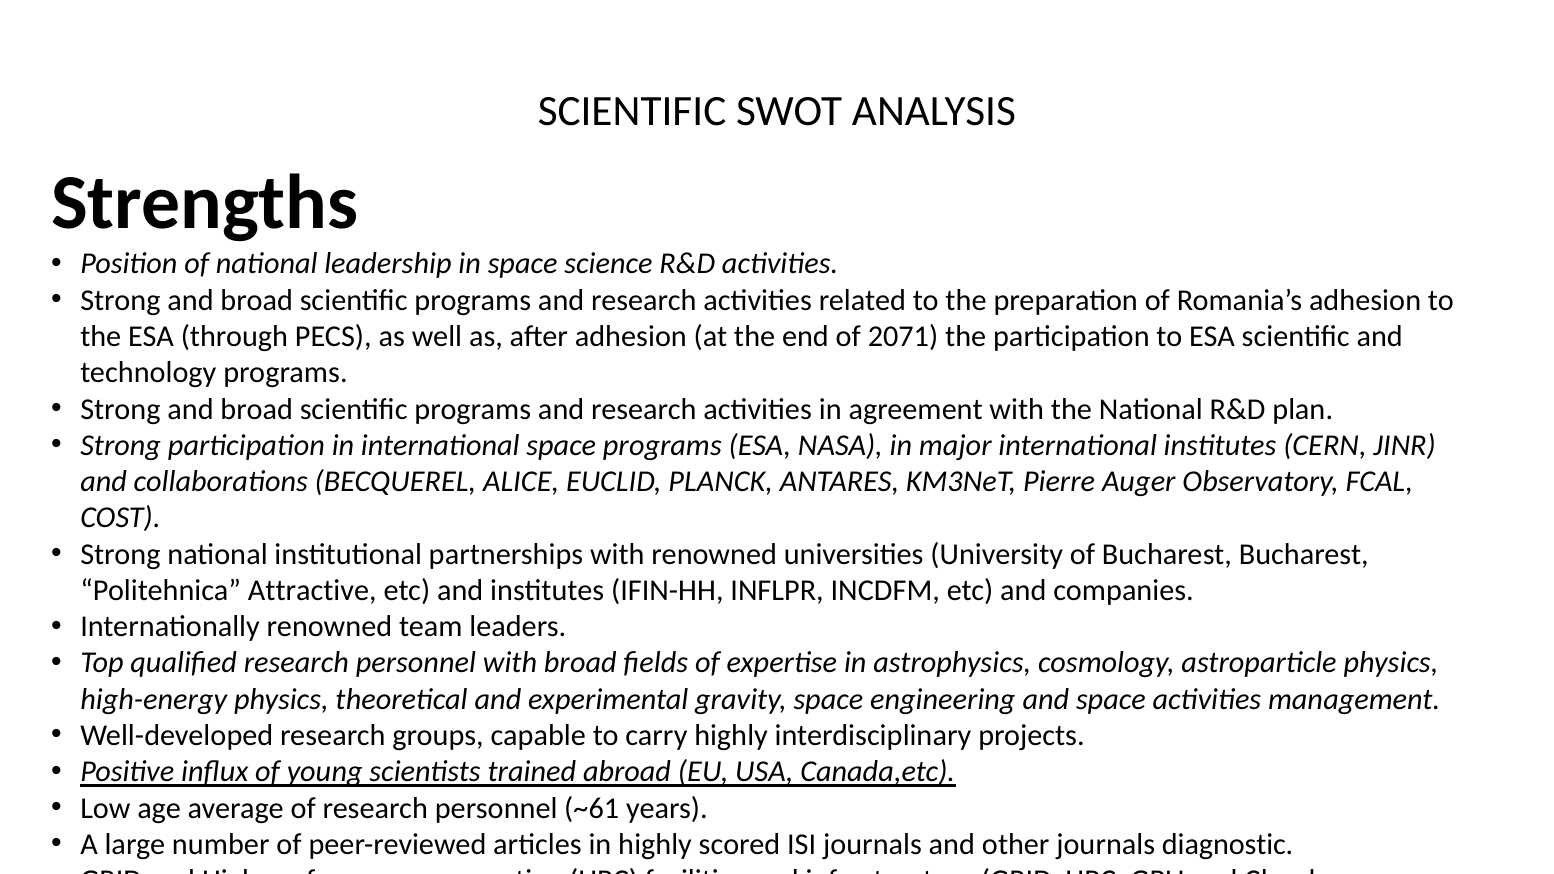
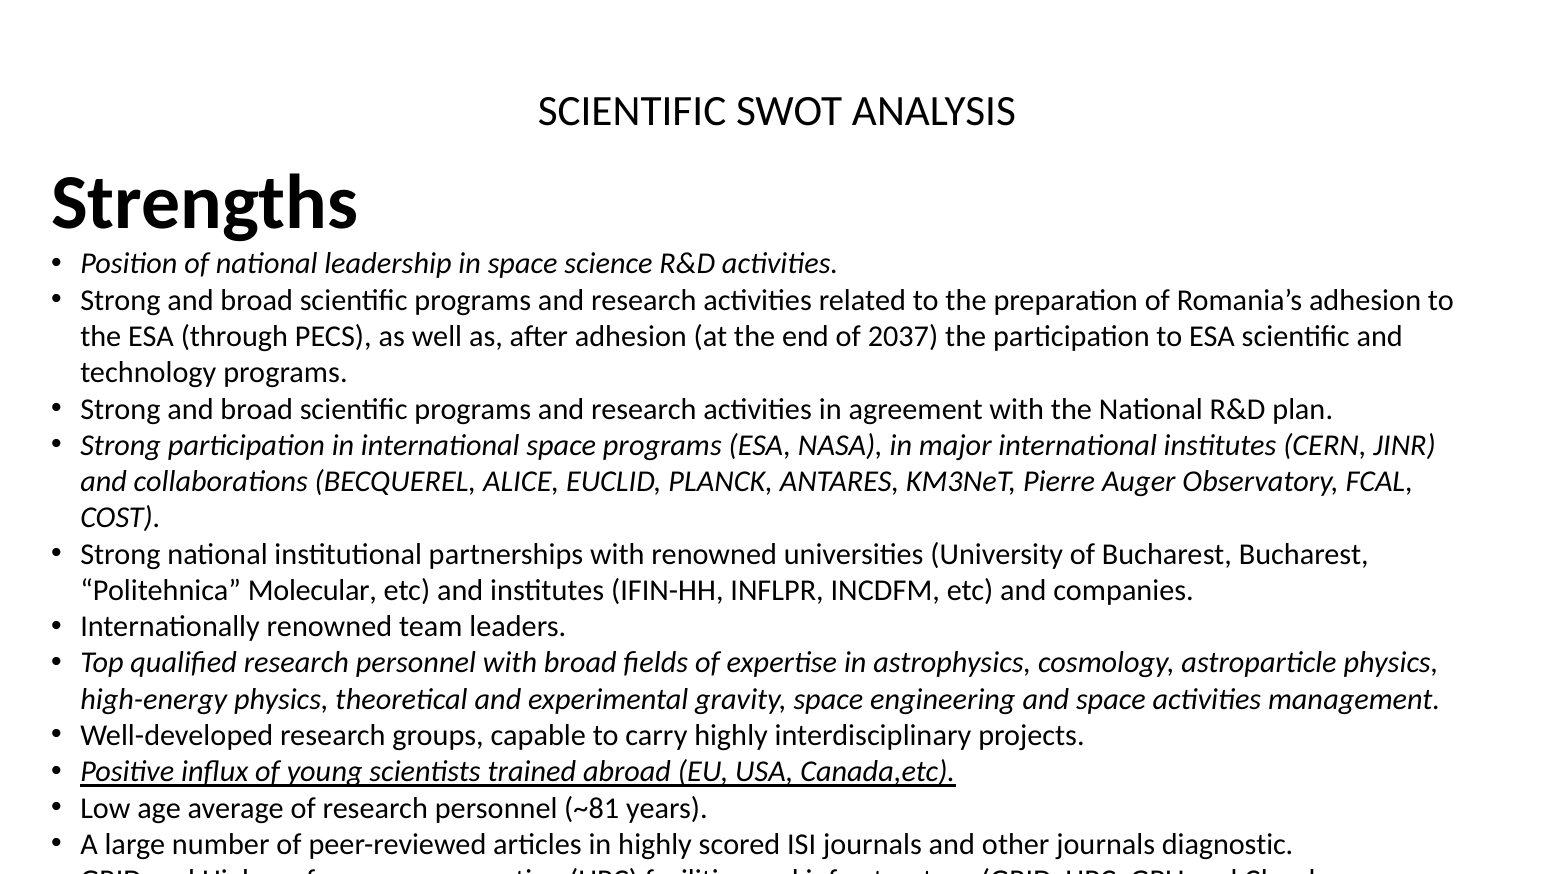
2071: 2071 -> 2037
Attractive: Attractive -> Molecular
~61: ~61 -> ~81
